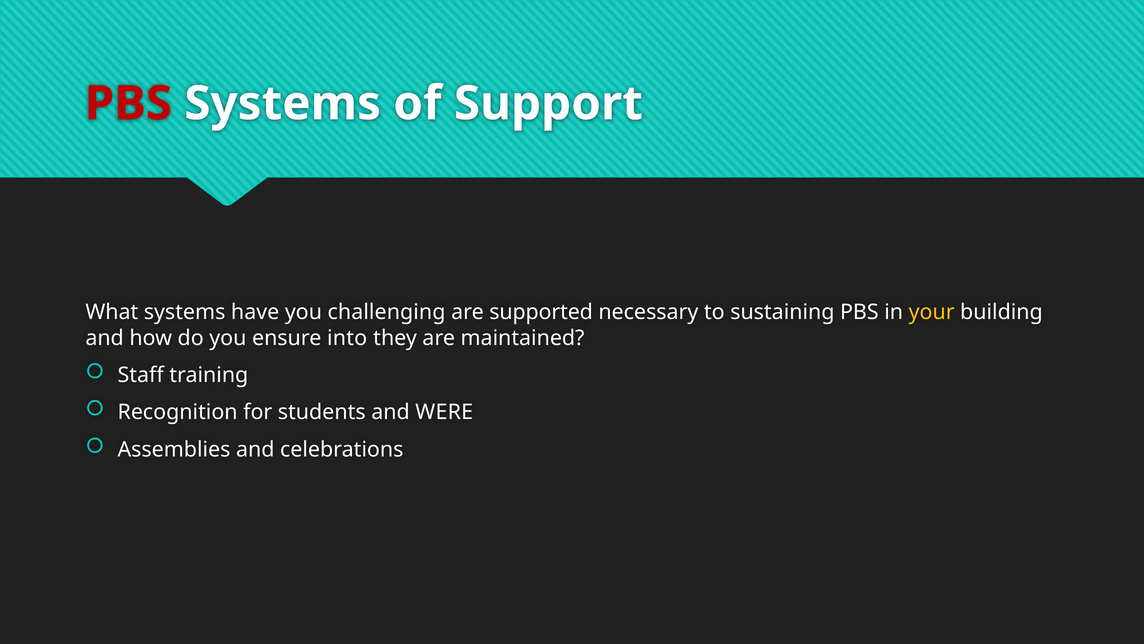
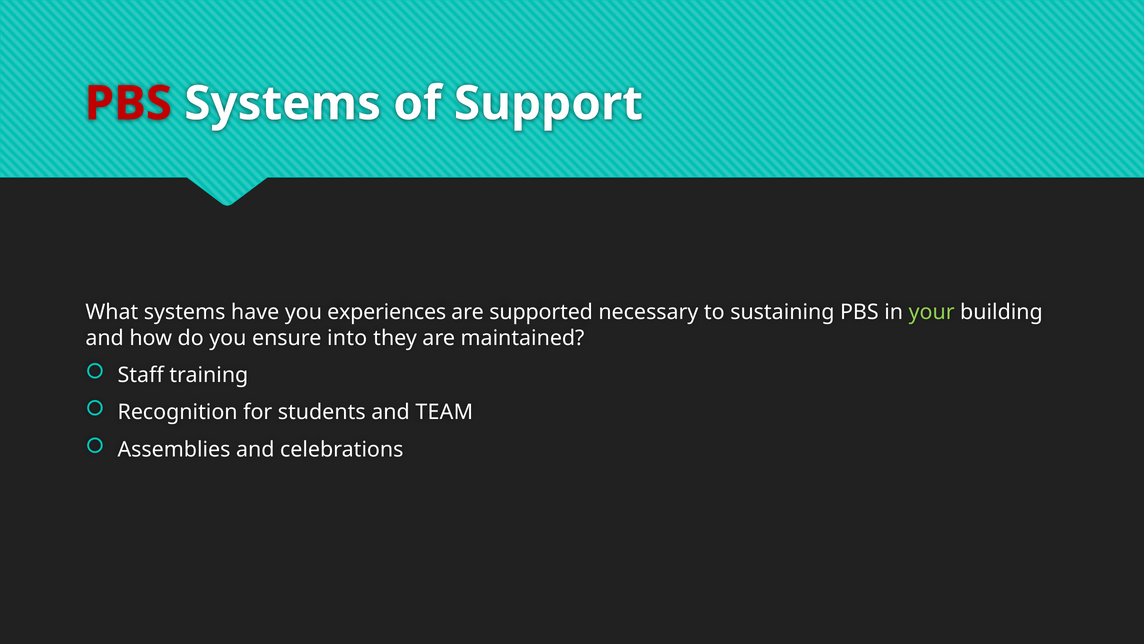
challenging: challenging -> experiences
your colour: yellow -> light green
WERE: WERE -> TEAM
